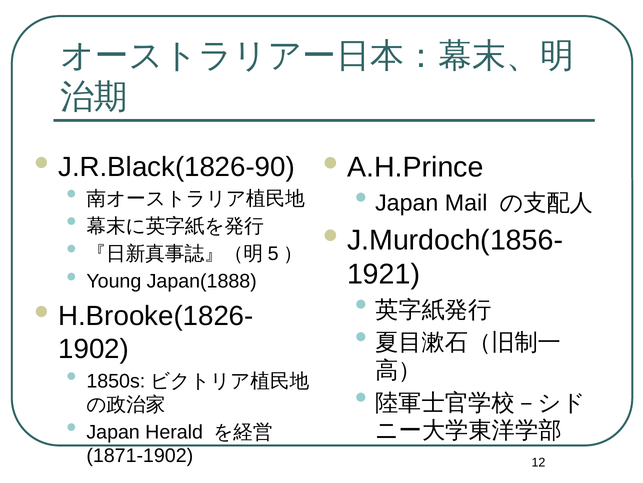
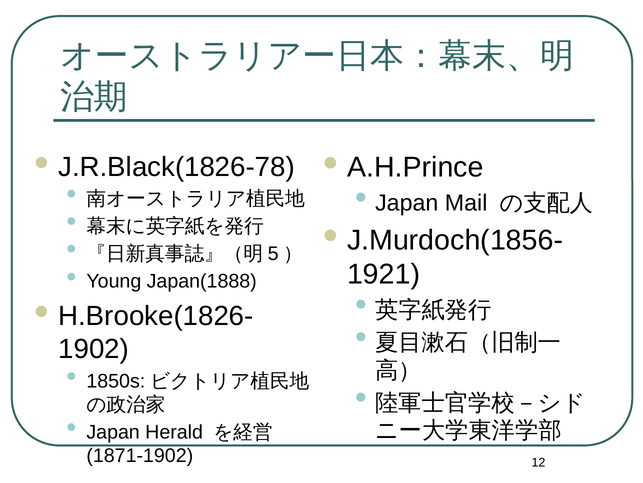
J.R.Black(1826-90: J.R.Black(1826-90 -> J.R.Black(1826-78
